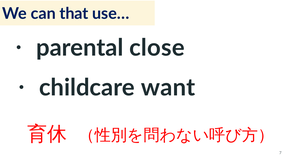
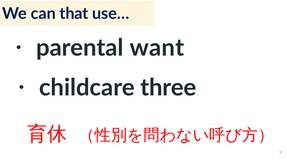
close: close -> want
want: want -> three
